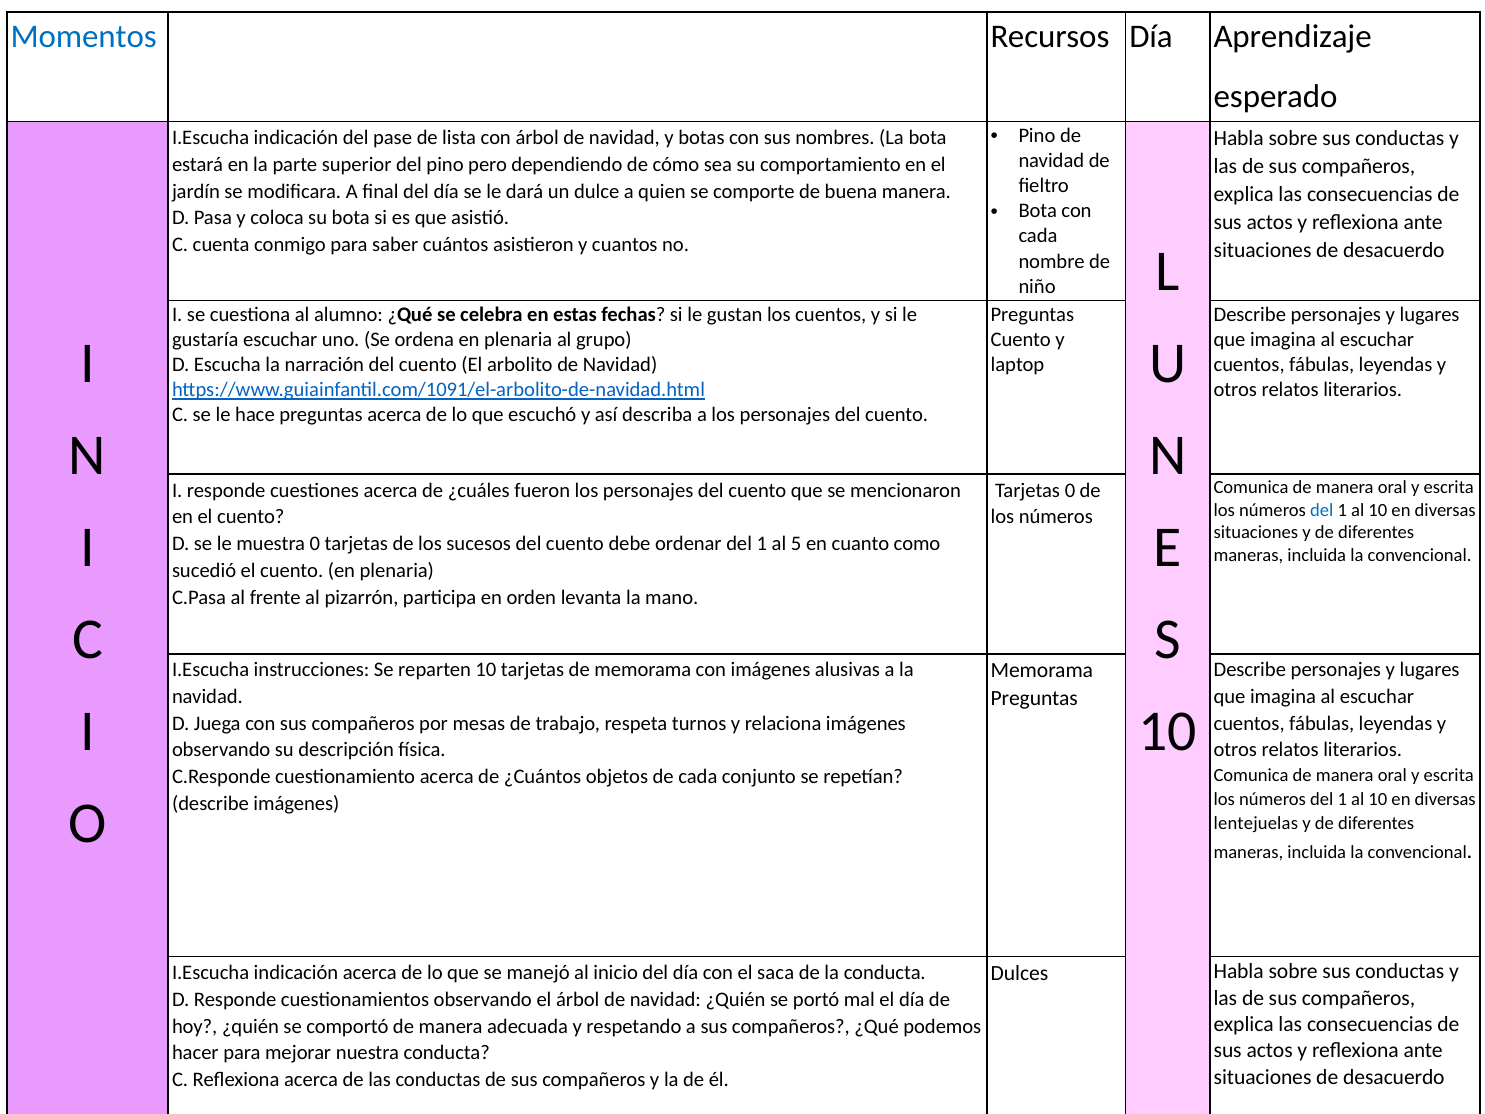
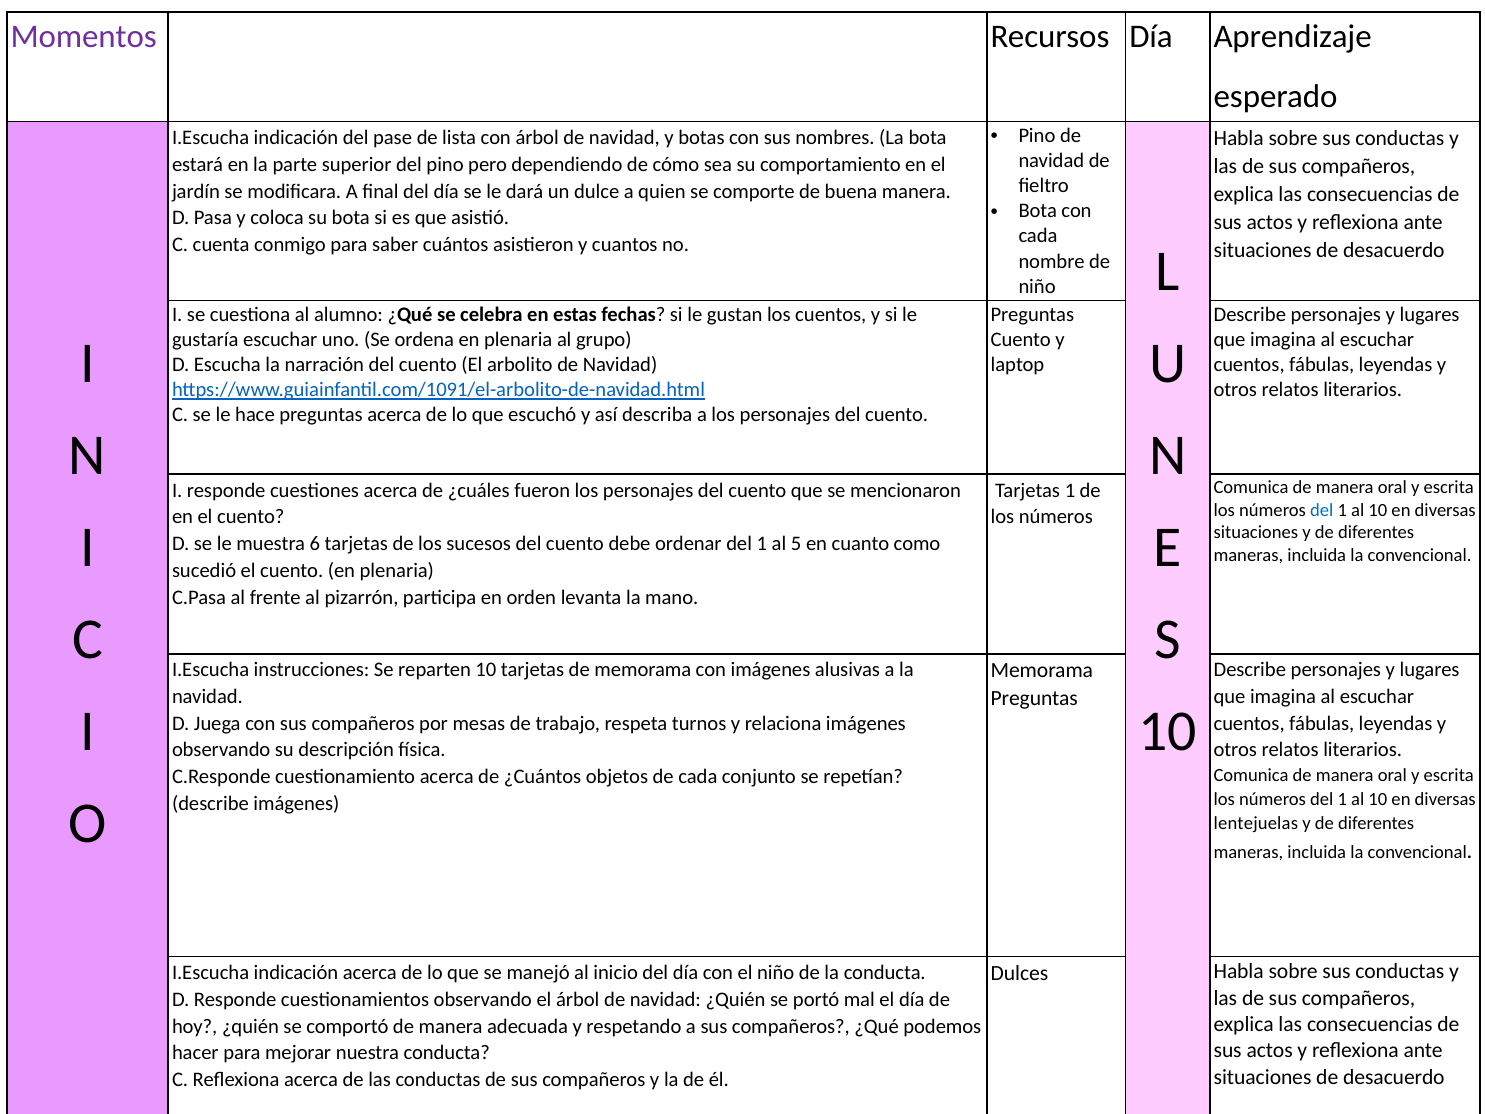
Momentos colour: blue -> purple
Tarjetas 0: 0 -> 1
muestra 0: 0 -> 6
el saca: saca -> niño
